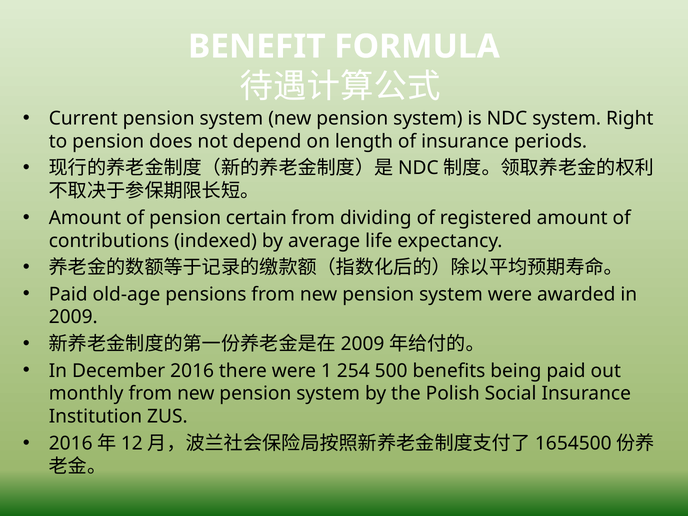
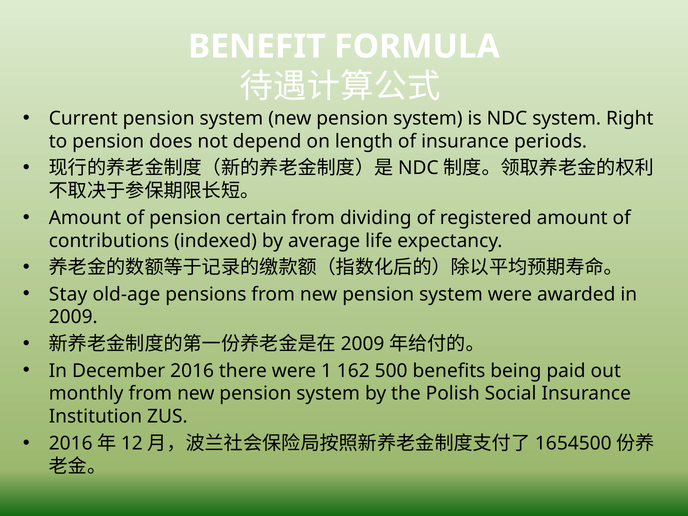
Paid at (68, 294): Paid -> Stay
254: 254 -> 162
